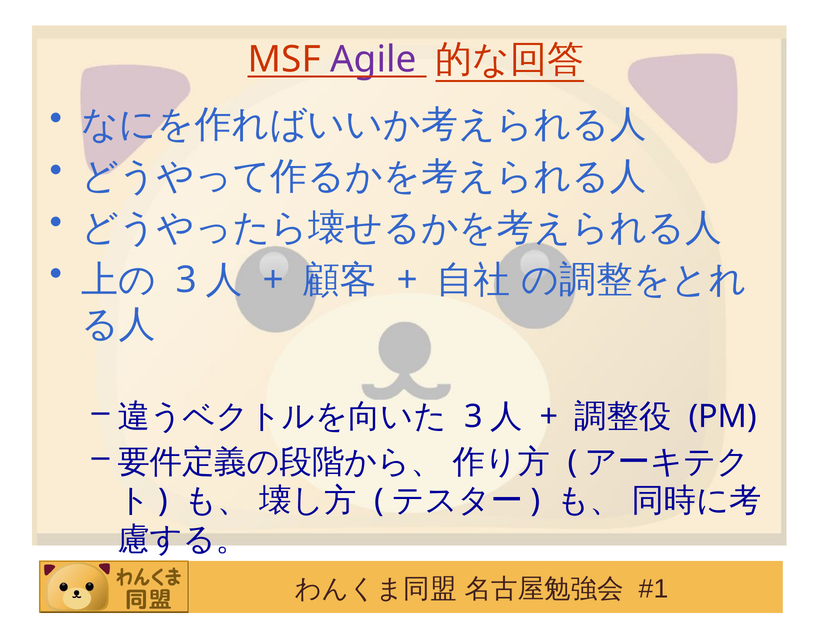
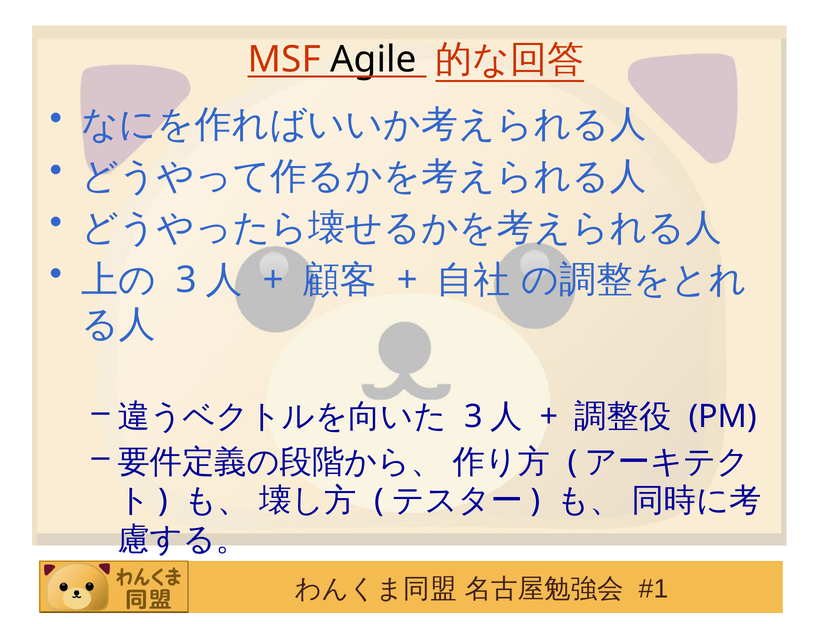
Agile colour: purple -> black
